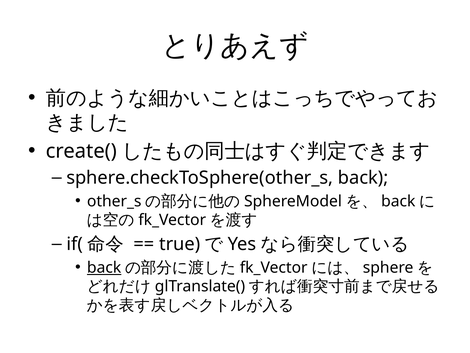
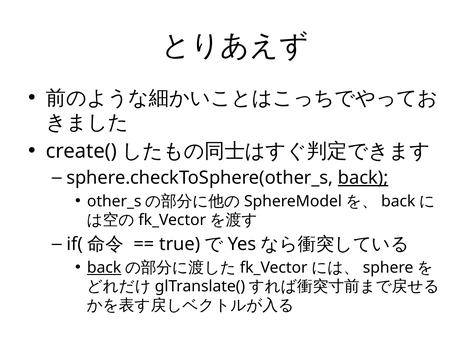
back at (363, 178) underline: none -> present
